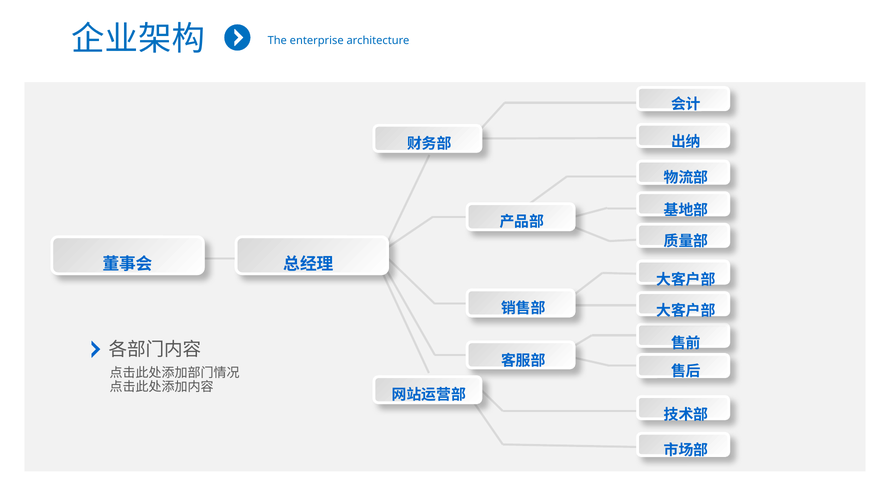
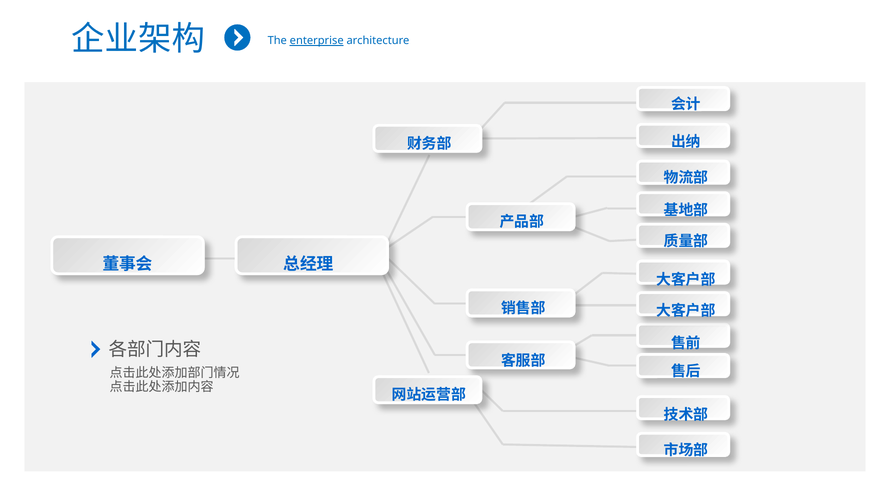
enterprise underline: none -> present
